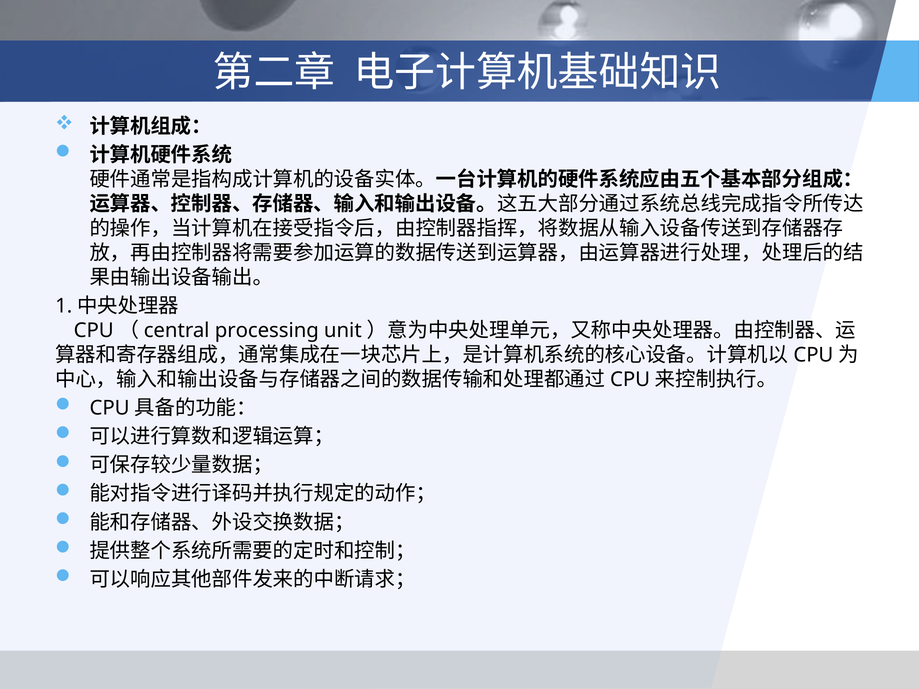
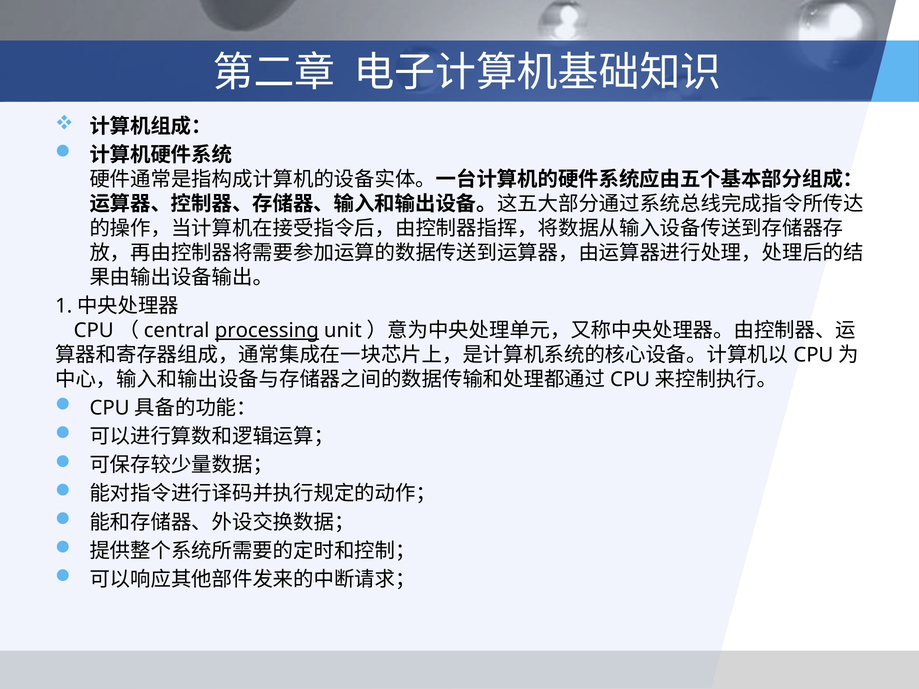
processing underline: none -> present
